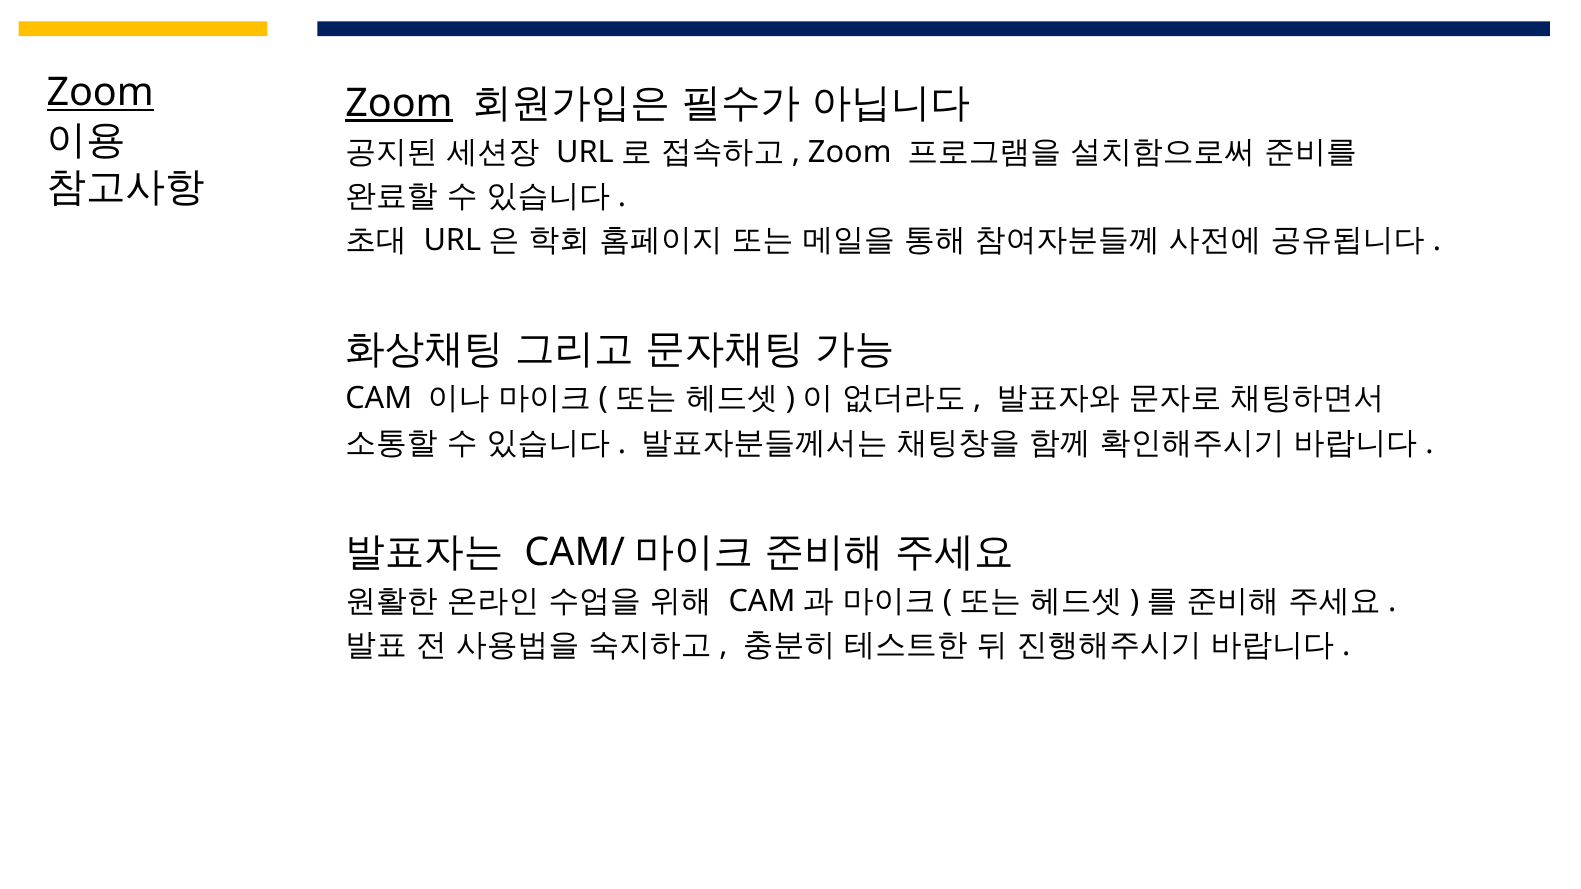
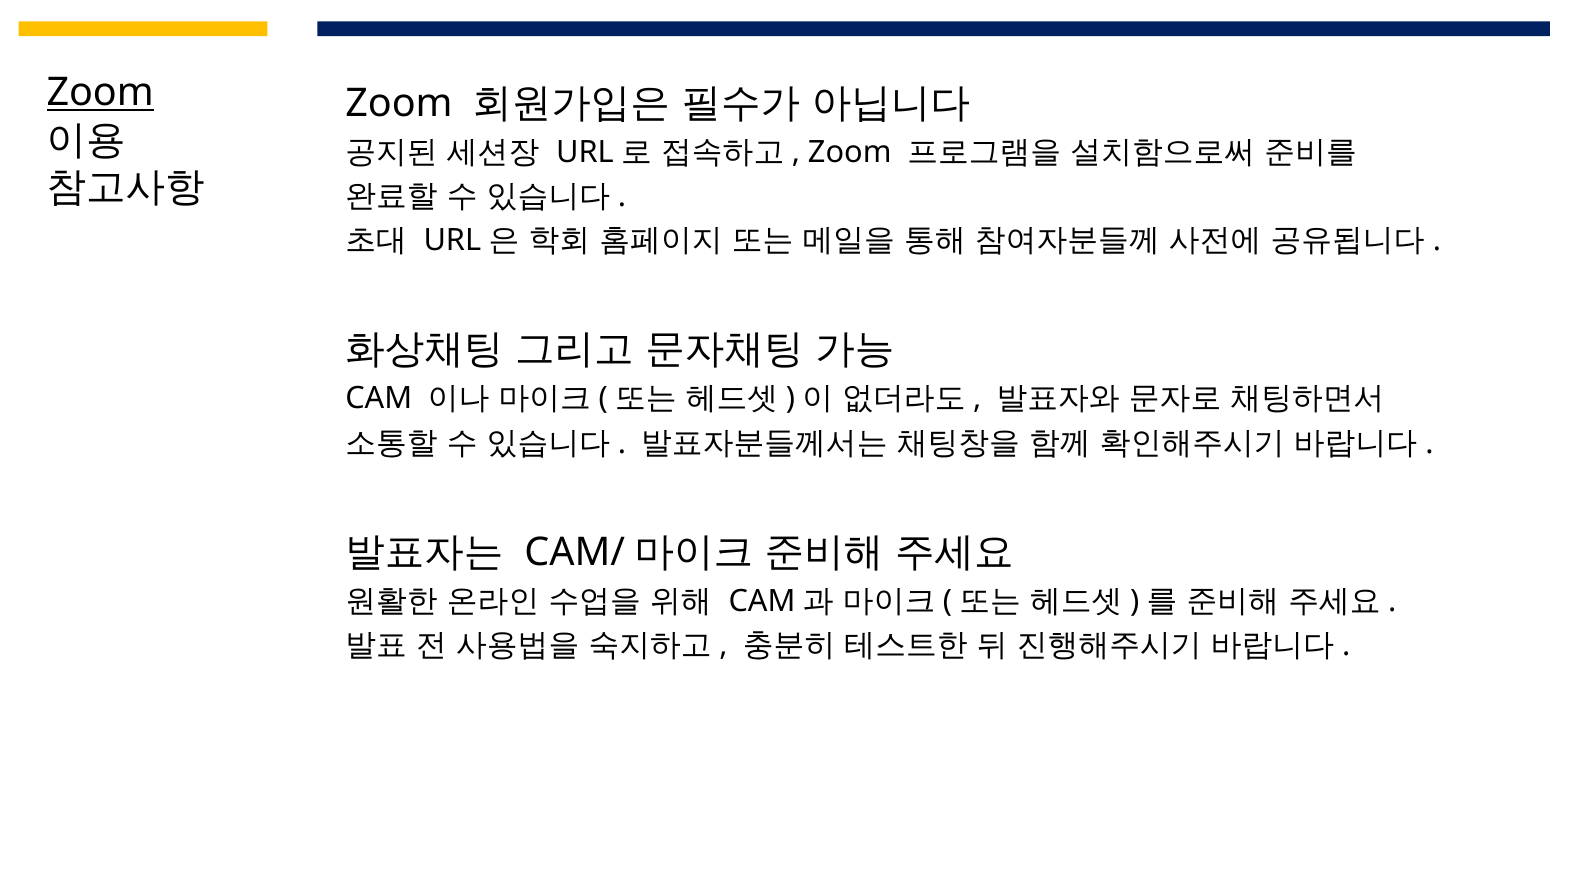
Zoom at (399, 104) underline: present -> none
